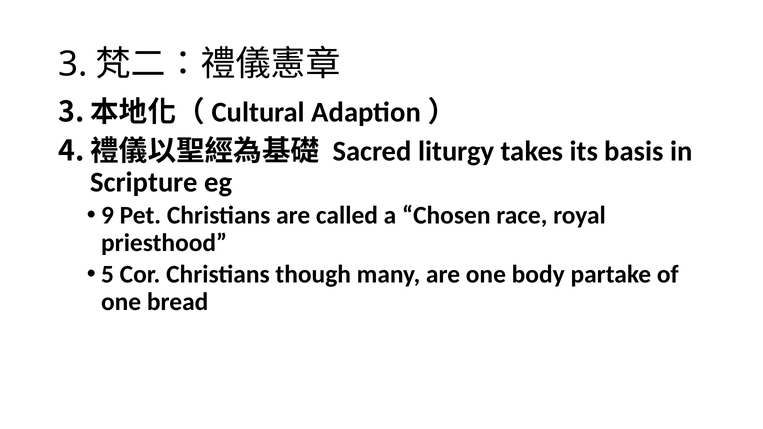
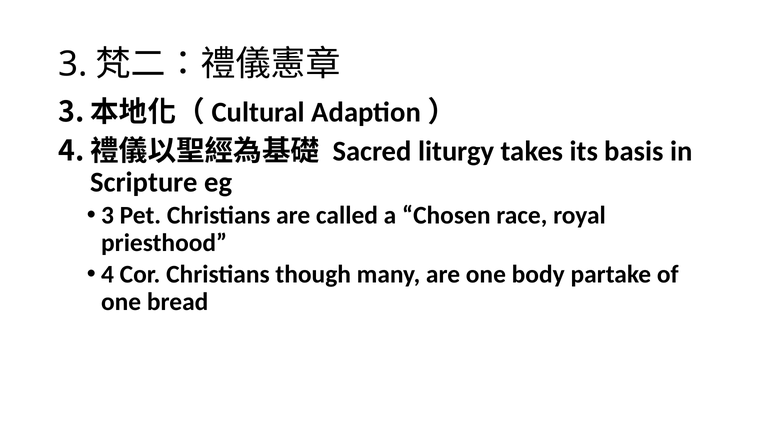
9 at (108, 216): 9 -> 3
5: 5 -> 4
